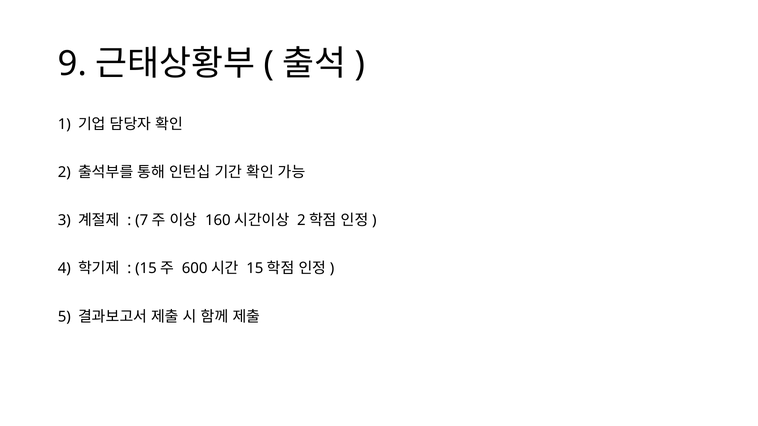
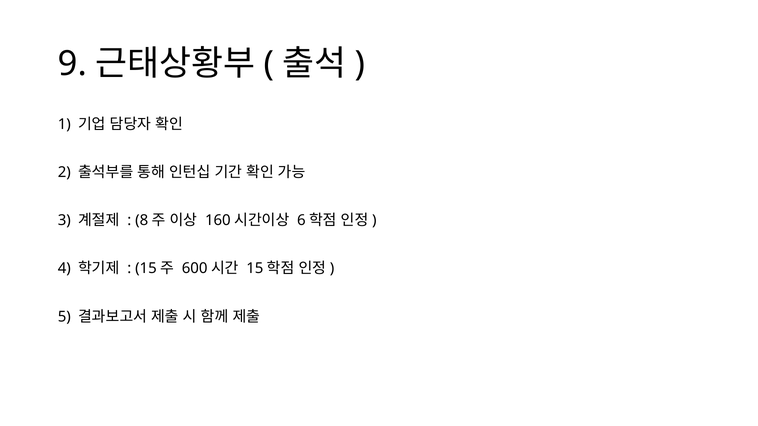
7: 7 -> 8
2 at (301, 221): 2 -> 6
